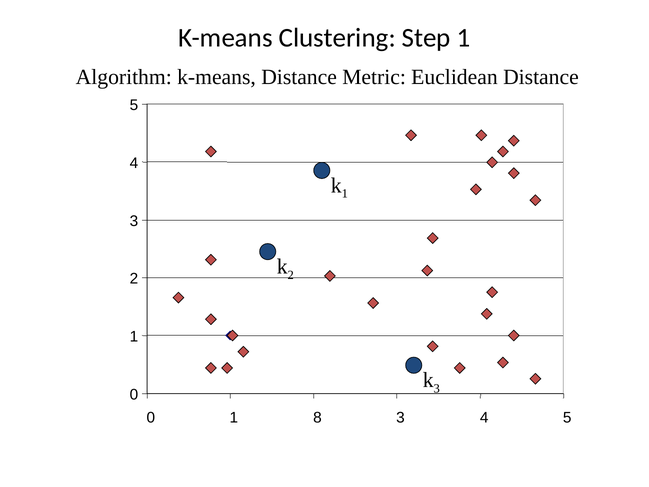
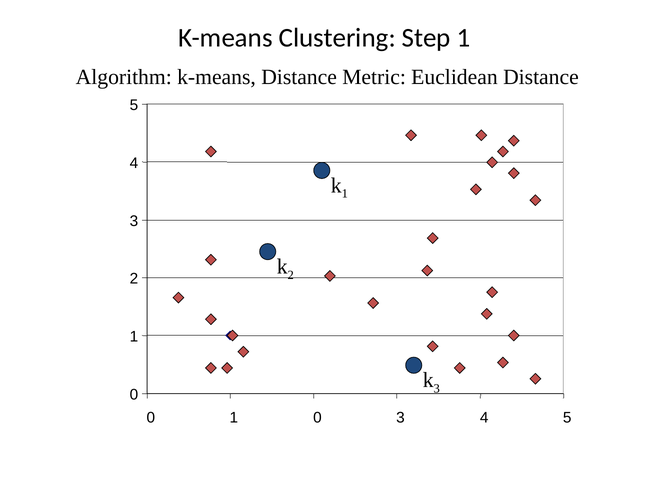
1 8: 8 -> 0
